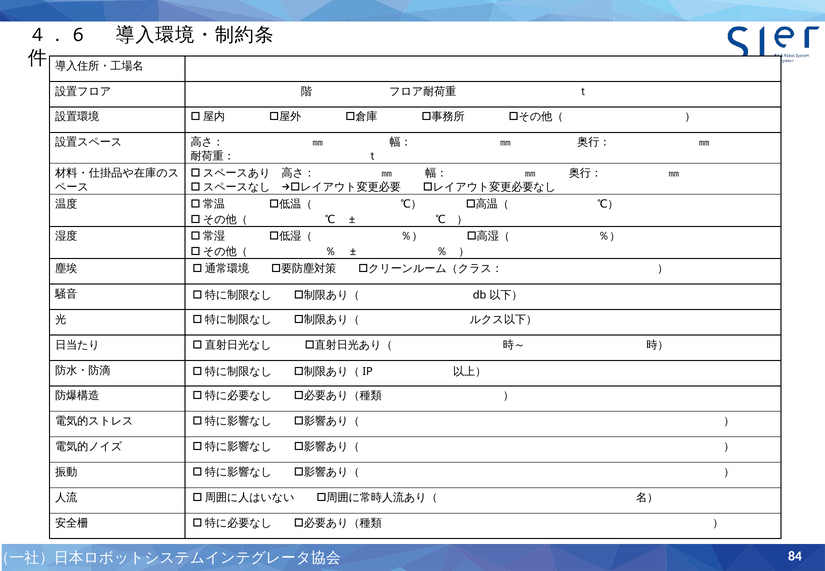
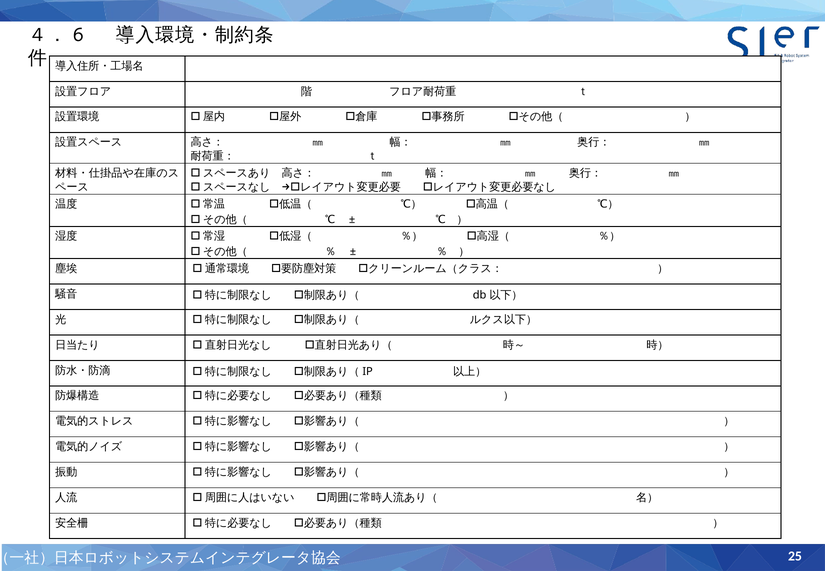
84: 84 -> 25
